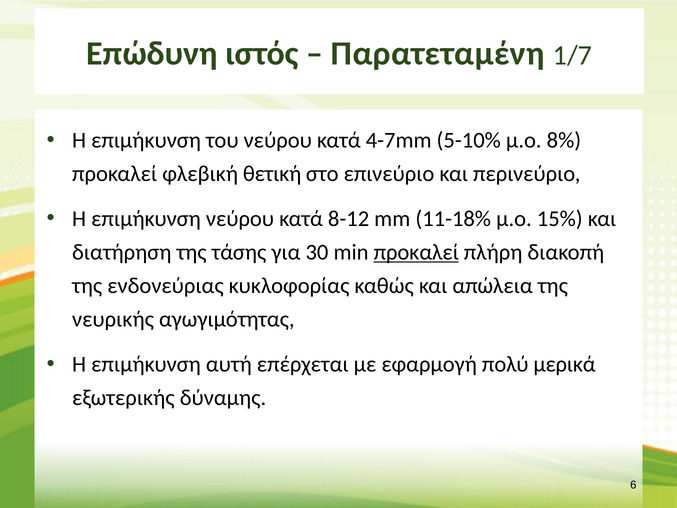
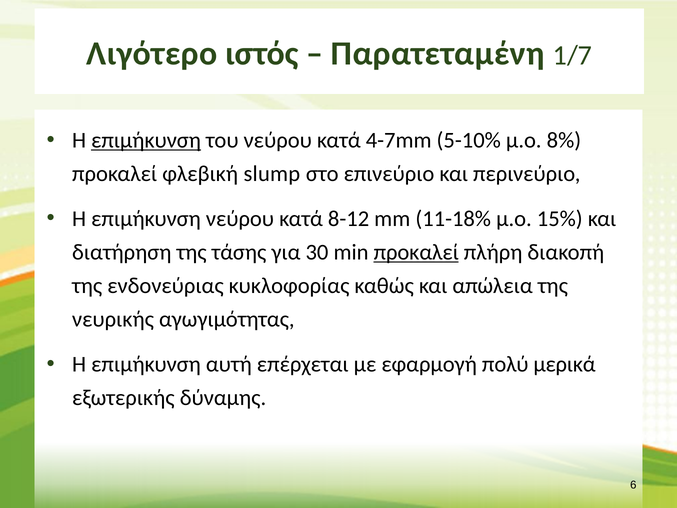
Επώδυνη: Επώδυνη -> Λιγότερο
επιμήκυνση at (146, 140) underline: none -> present
θετική: θετική -> slump
